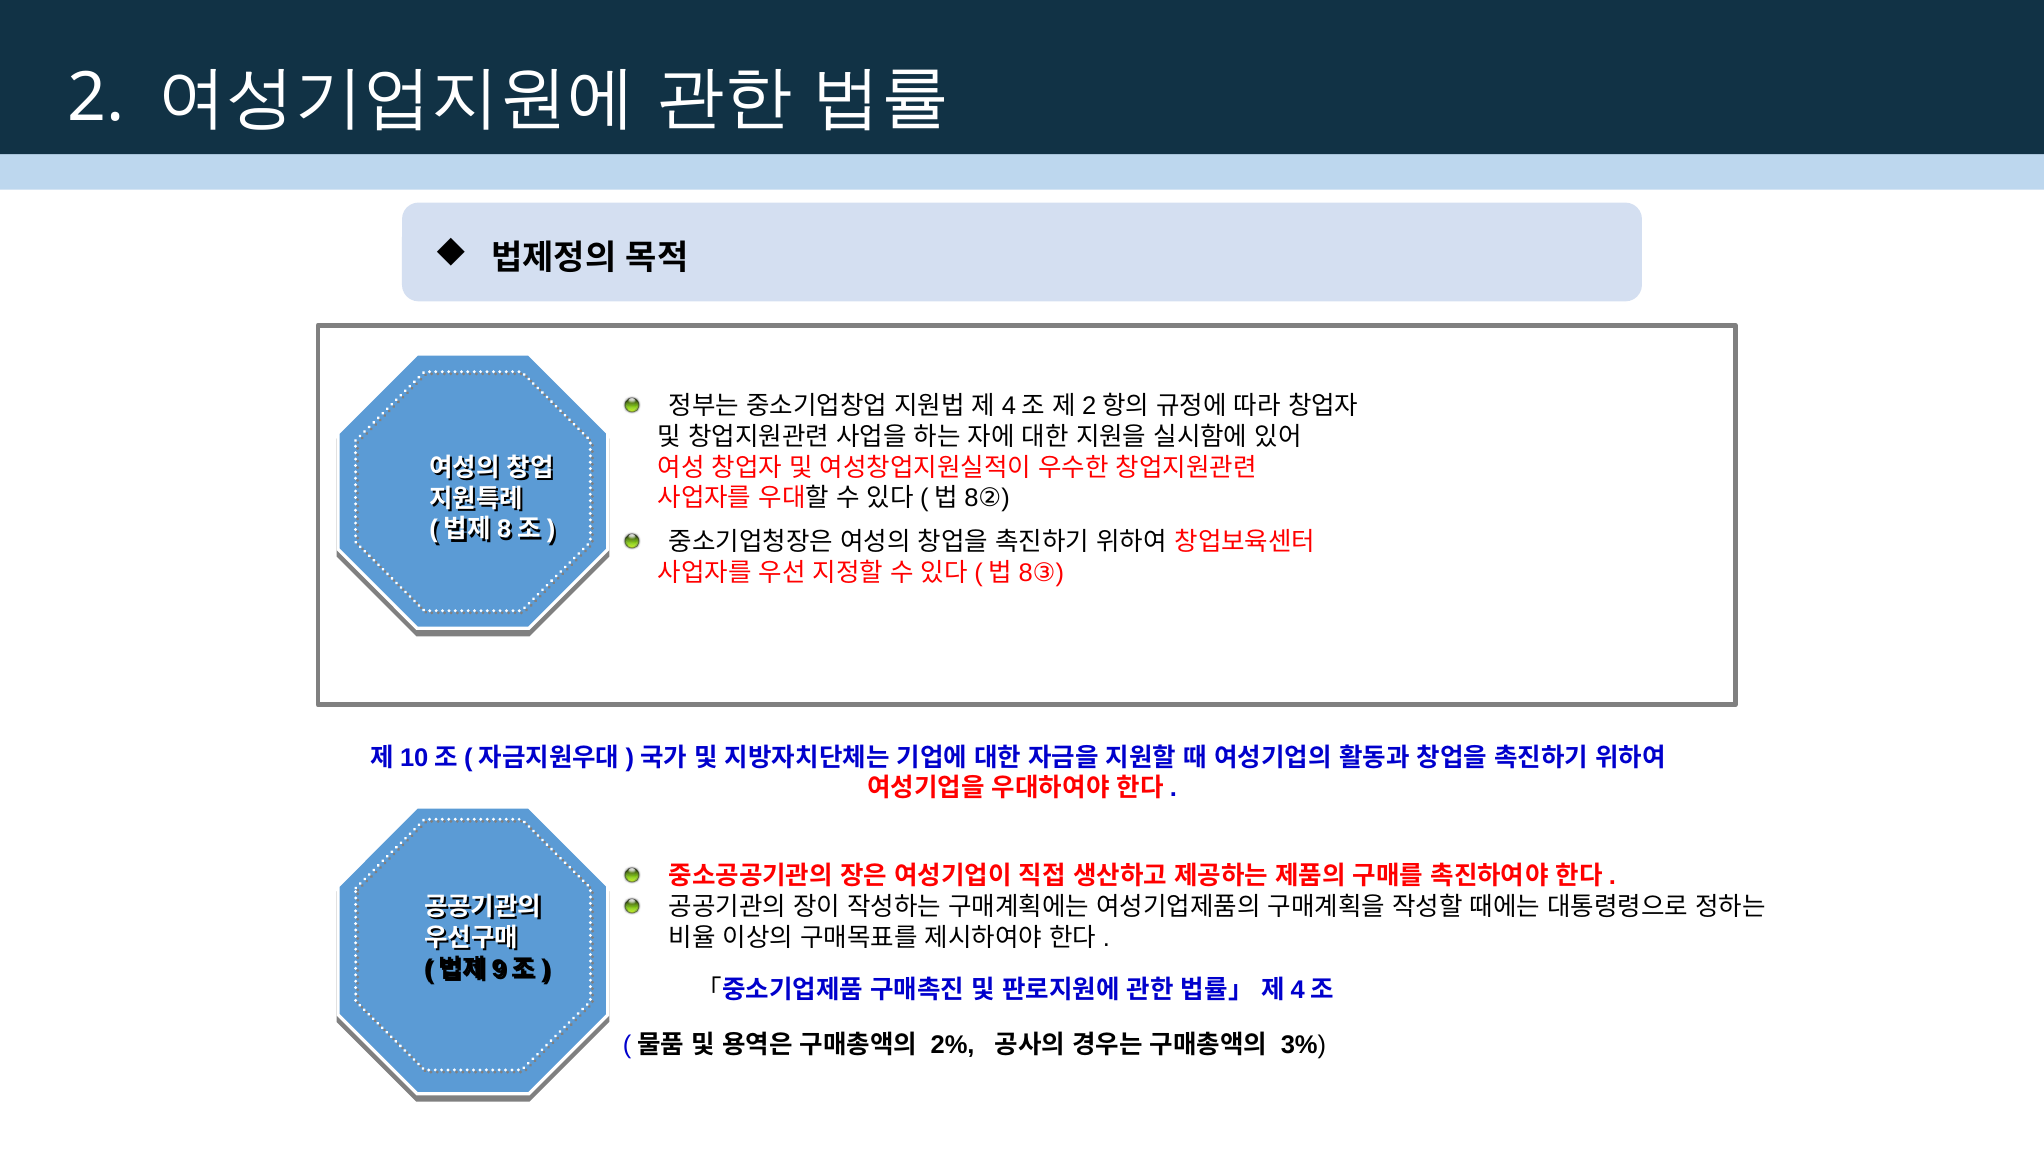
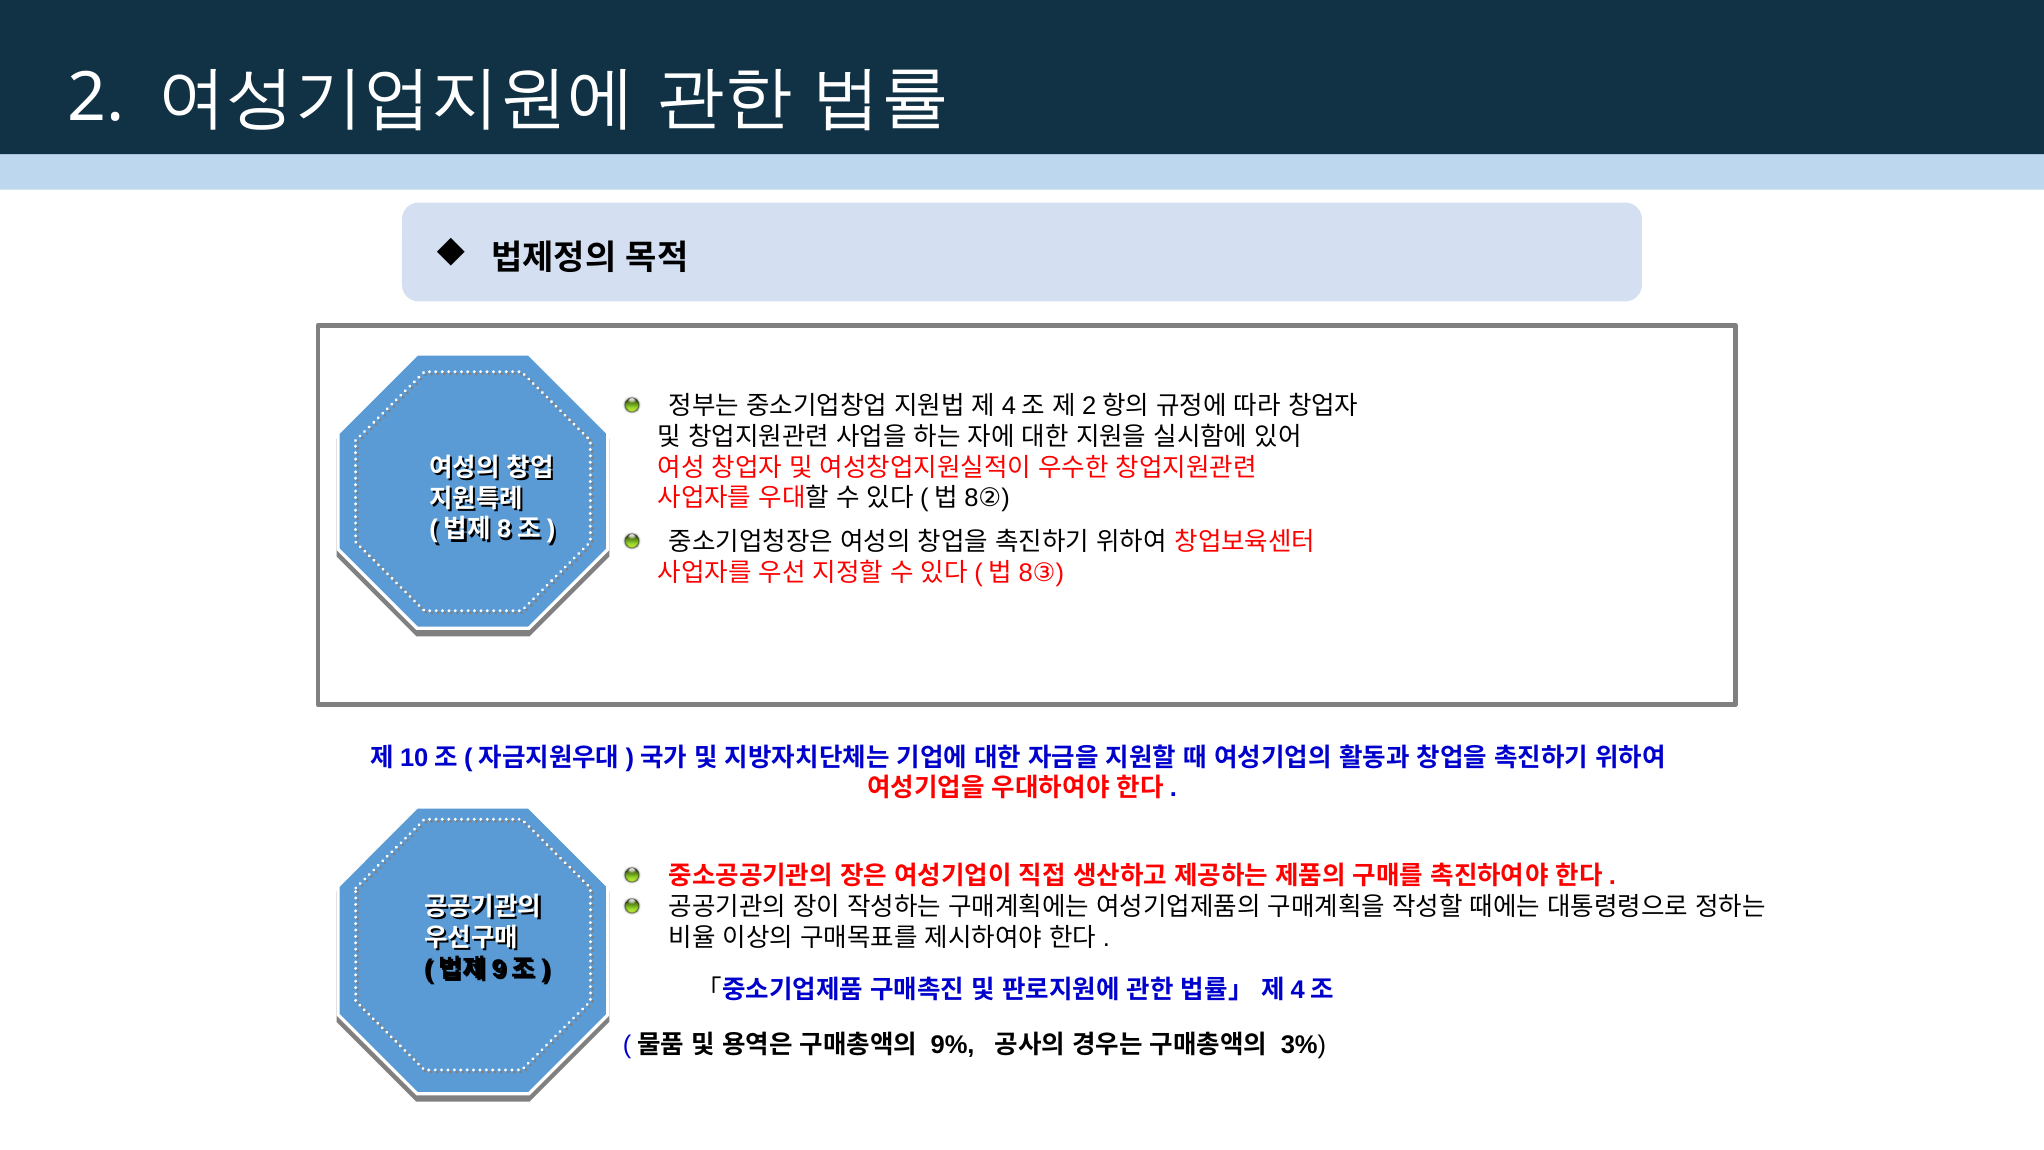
2%: 2% -> 9%
